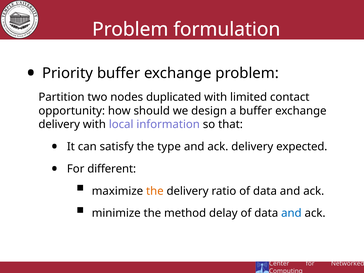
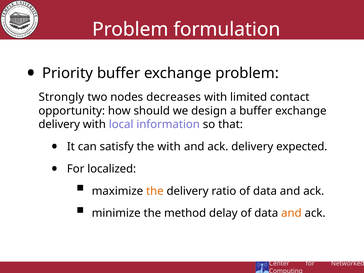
Partition: Partition -> Strongly
duplicated: duplicated -> decreases
the type: type -> with
different: different -> localized
and at (291, 213) colour: blue -> orange
